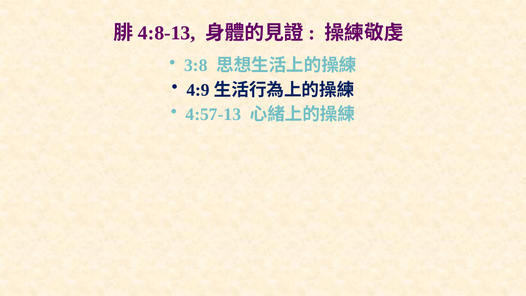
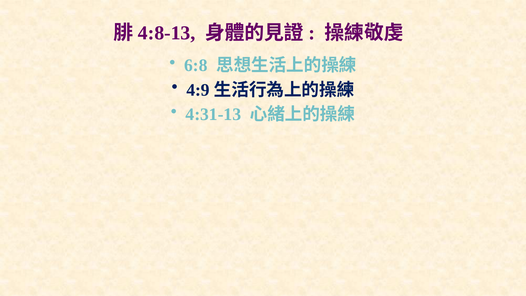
3:8: 3:8 -> 6:8
4:57-13: 4:57-13 -> 4:31-13
